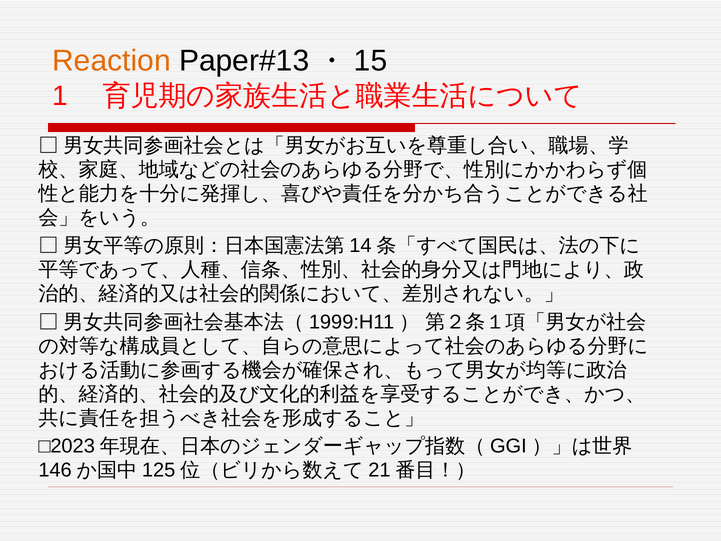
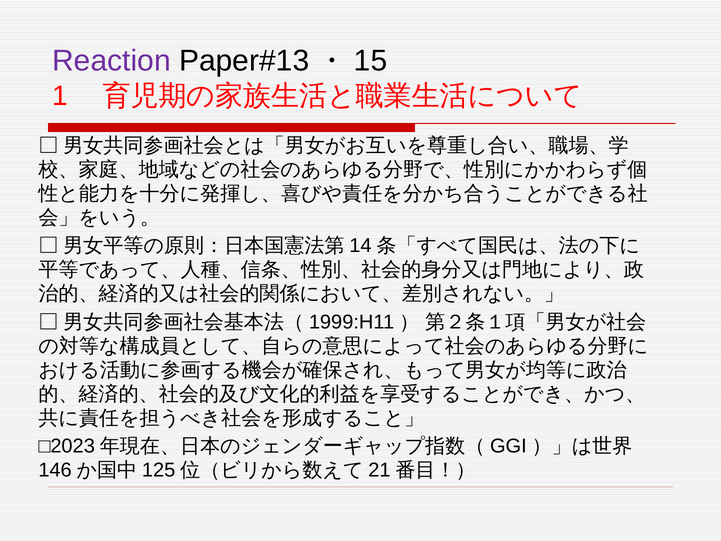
Reaction colour: orange -> purple
